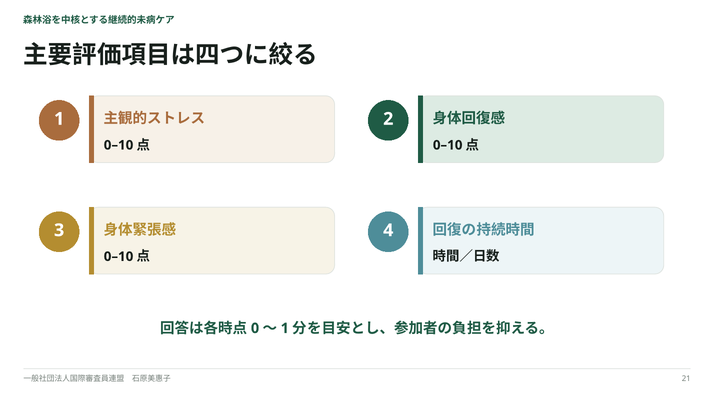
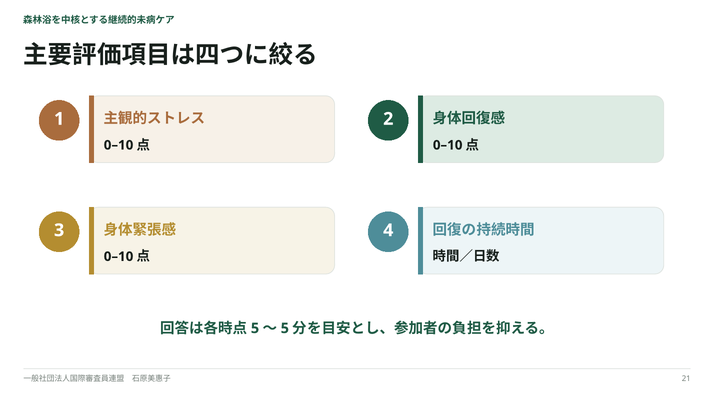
0 at (255, 329): 0 -> 5
1 at (285, 329): 1 -> 5
